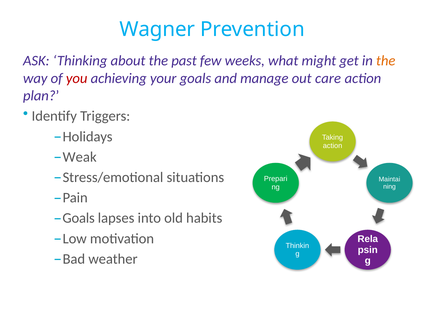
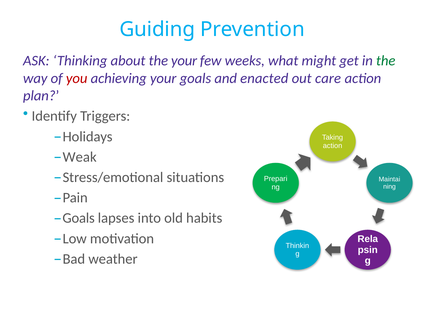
Wagner: Wagner -> Guiding
the past: past -> your
the at (386, 61) colour: orange -> green
manage: manage -> enacted
